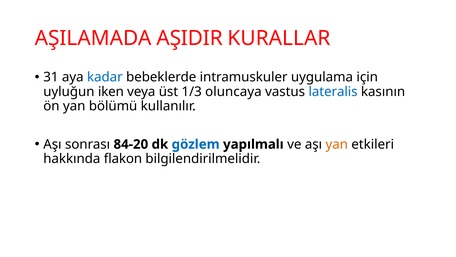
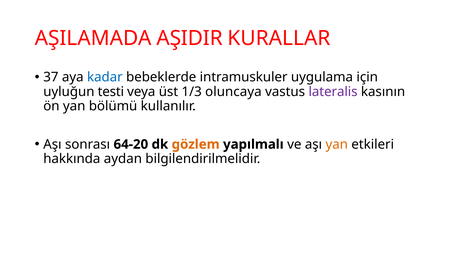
31: 31 -> 37
iken: iken -> testi
lateralis colour: blue -> purple
84-20: 84-20 -> 64-20
gözlem colour: blue -> orange
flakon: flakon -> aydan
